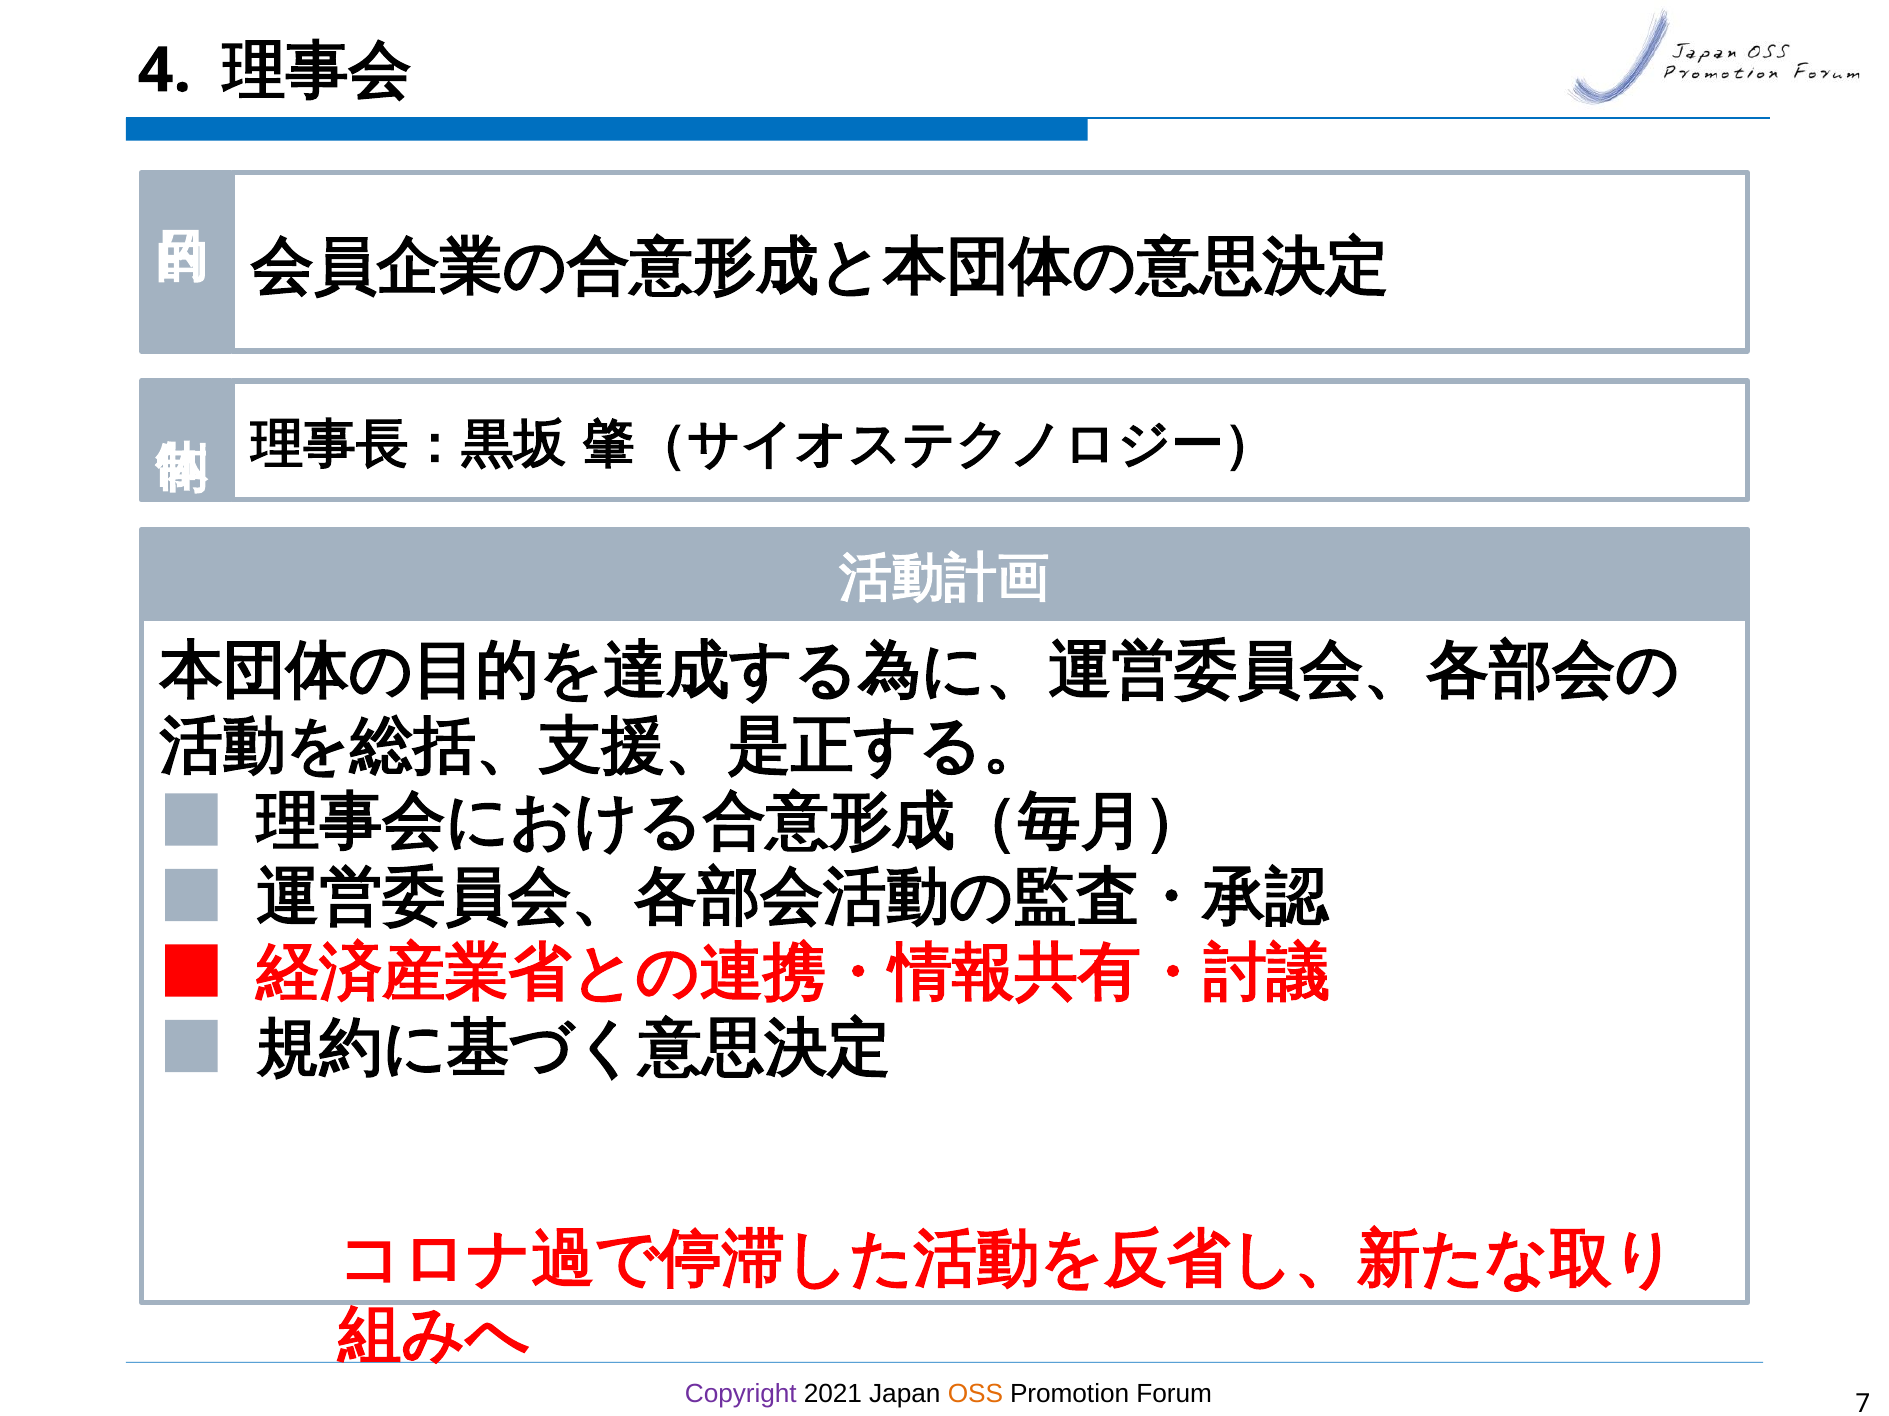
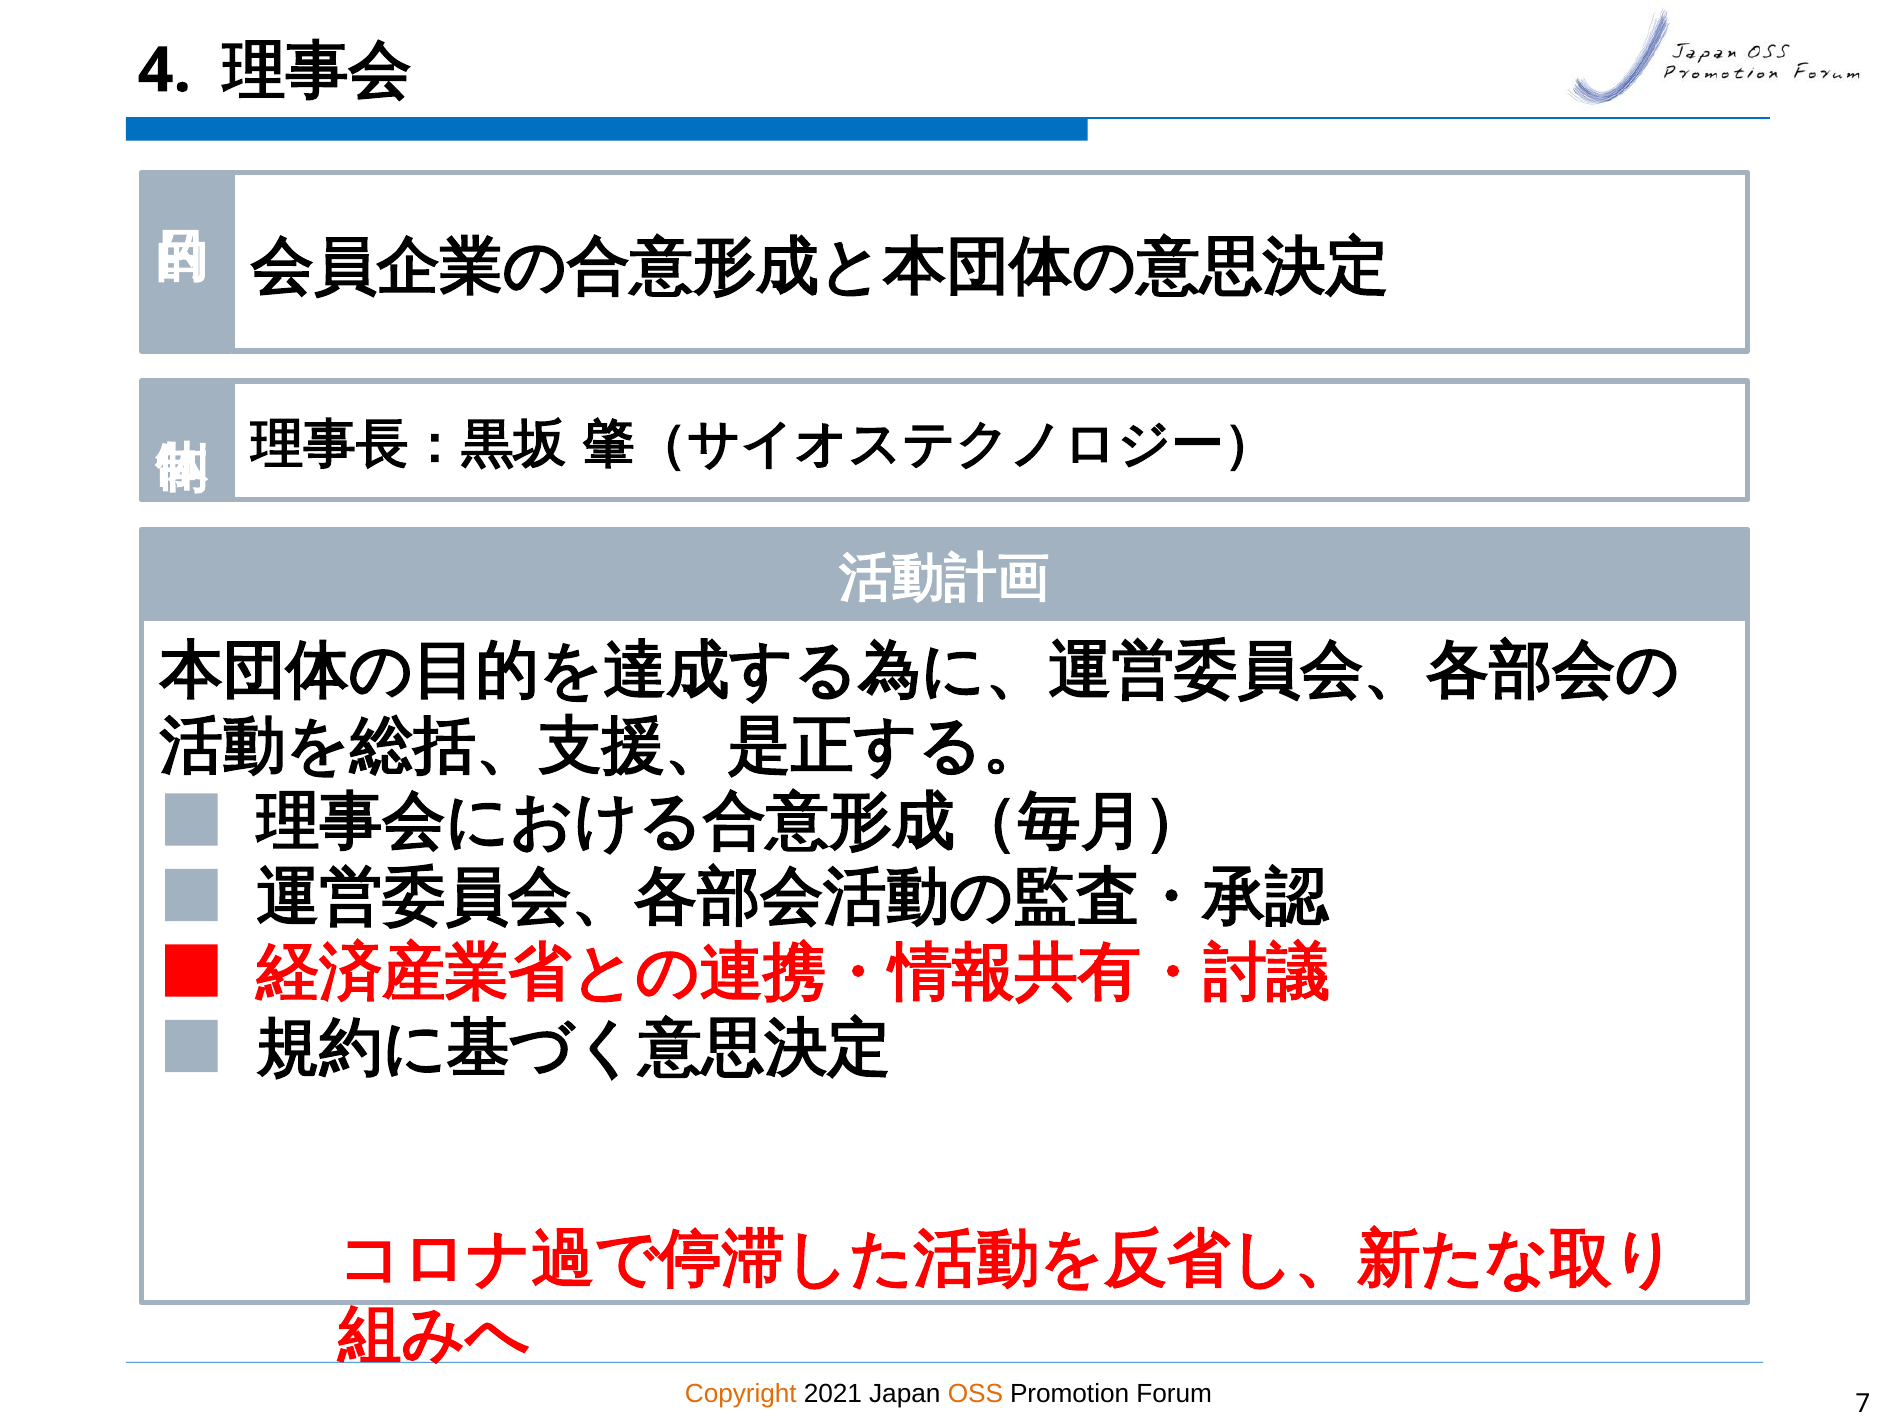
Copyright colour: purple -> orange
